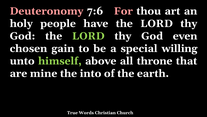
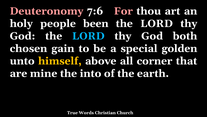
have: have -> been
LORD at (88, 36) colour: light green -> light blue
even: even -> both
willing: willing -> golden
himself colour: light green -> yellow
throne: throne -> corner
